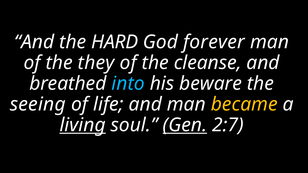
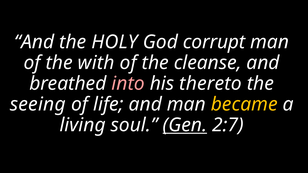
HARD: HARD -> HOLY
forever: forever -> corrupt
they: they -> with
into colour: light blue -> pink
beware: beware -> thereto
living underline: present -> none
